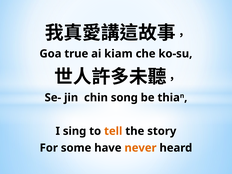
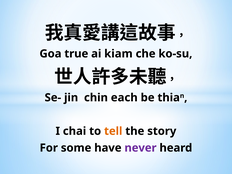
song: song -> each
sing: sing -> chai
never colour: orange -> purple
